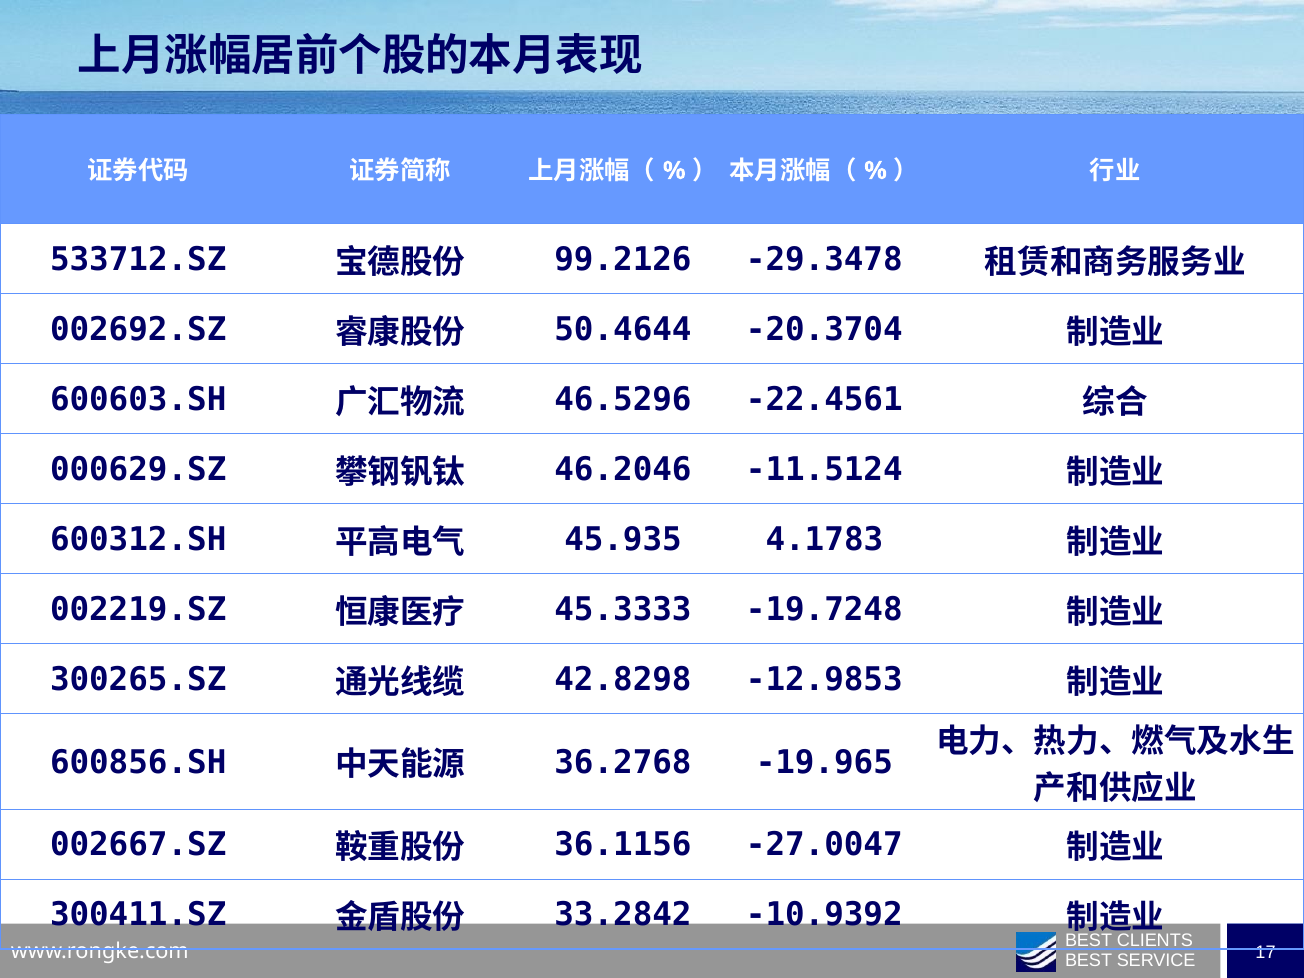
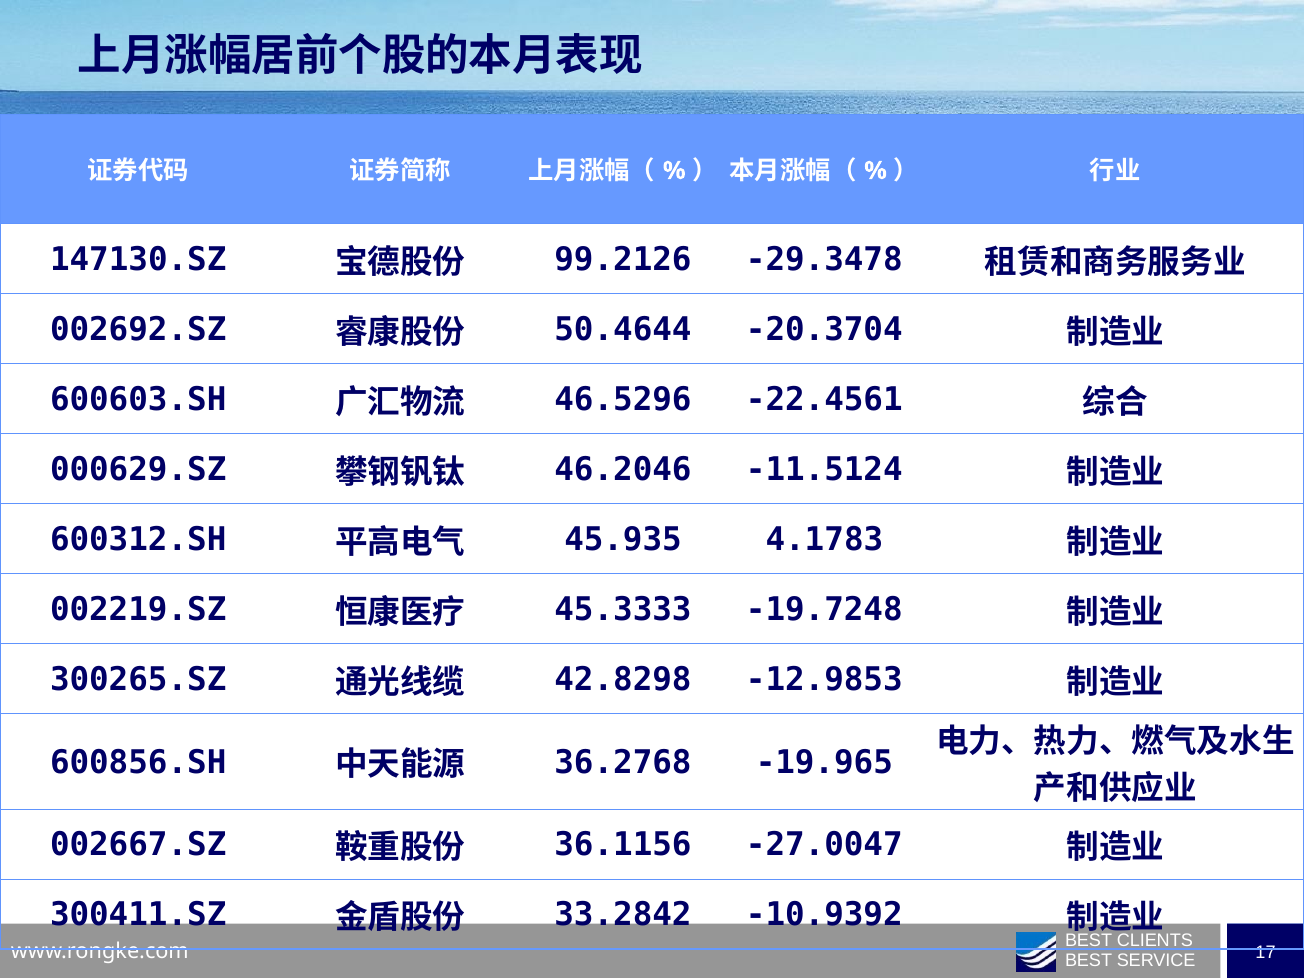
533712.SZ: 533712.SZ -> 147130.SZ
